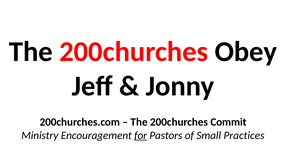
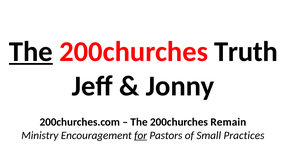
The at (31, 52) underline: none -> present
Obey: Obey -> Truth
Commit: Commit -> Remain
